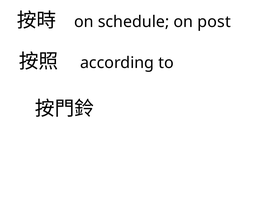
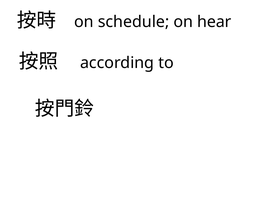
post: post -> hear
